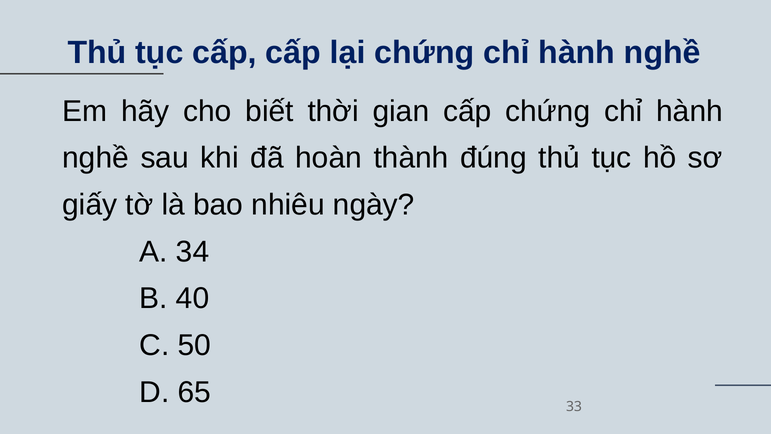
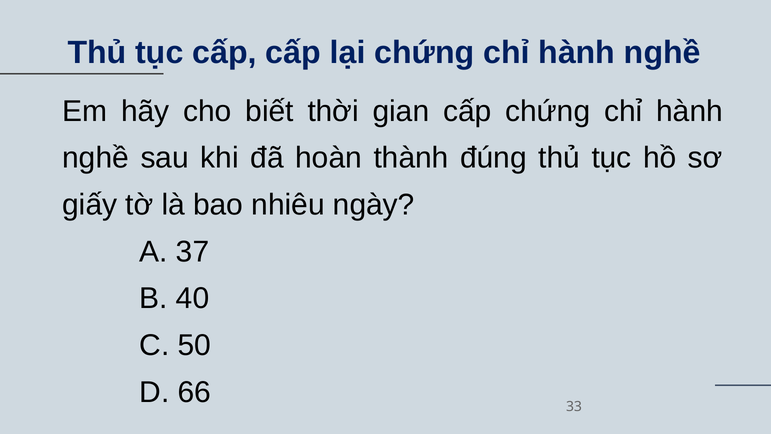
34: 34 -> 37
65: 65 -> 66
